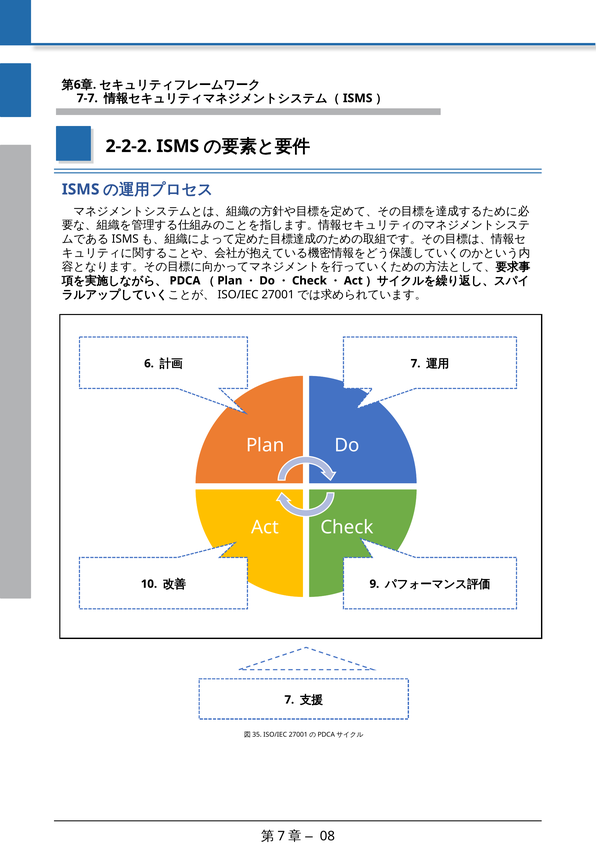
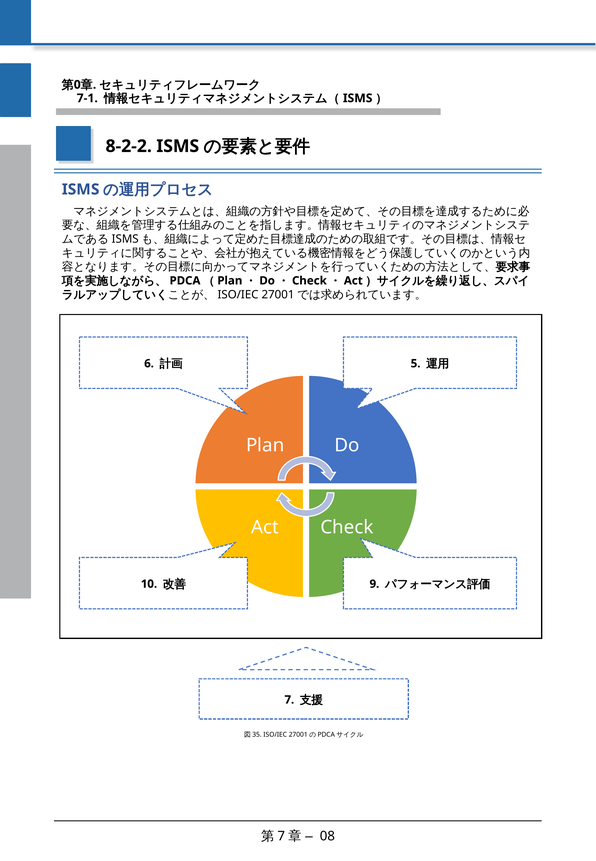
6 at (77, 85): 6 -> 0
7-7: 7-7 -> 7-1
2-2-2: 2-2-2 -> 8-2-2
7 at (416, 363): 7 -> 5
